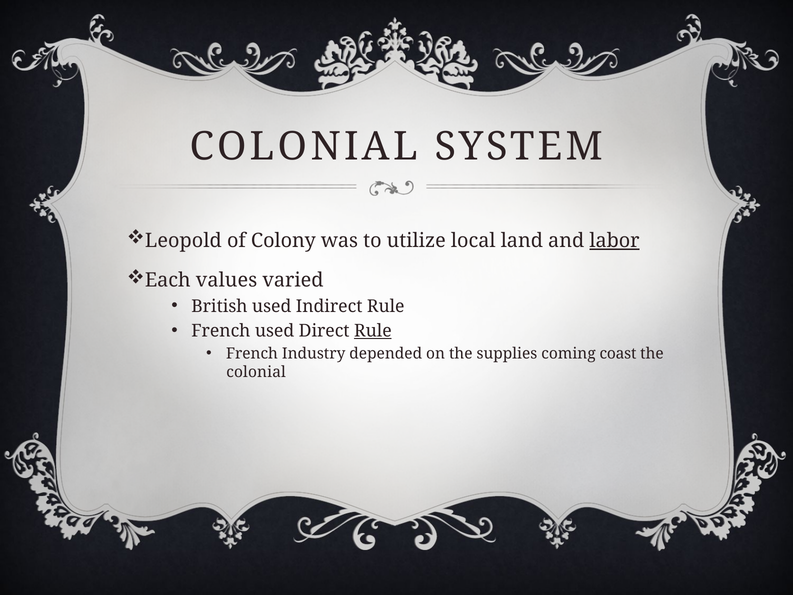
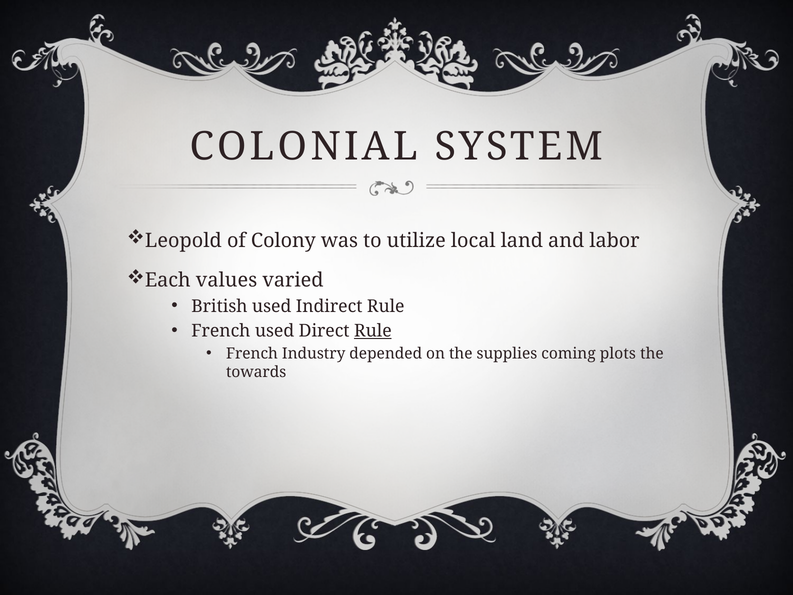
labor underline: present -> none
coast: coast -> plots
colonial at (256, 372): colonial -> towards
